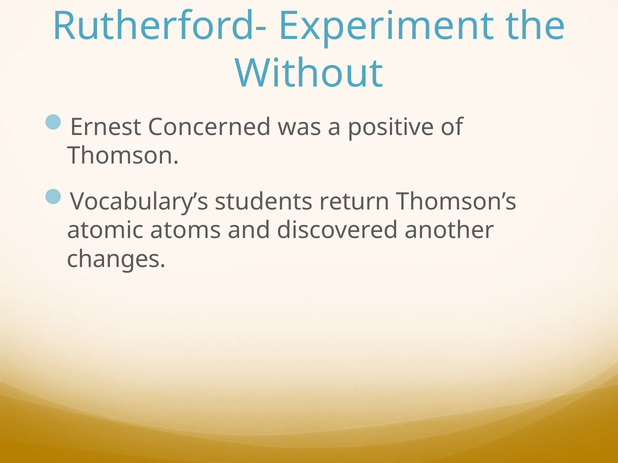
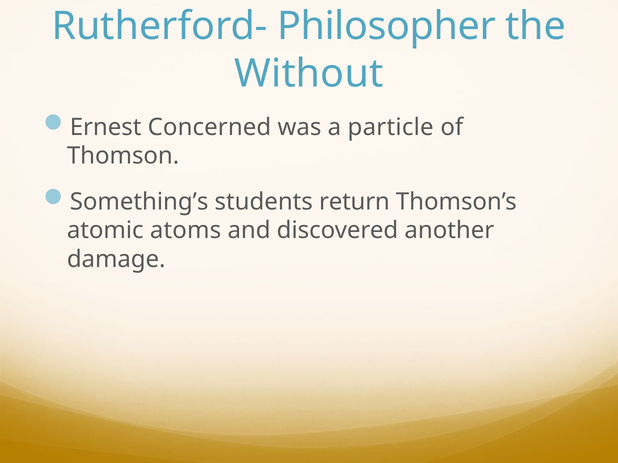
Experiment: Experiment -> Philosopher
positive: positive -> particle
Vocabulary’s: Vocabulary’s -> Something’s
changes: changes -> damage
